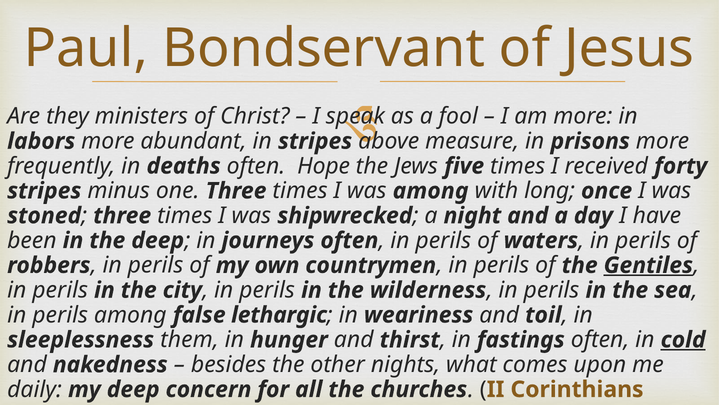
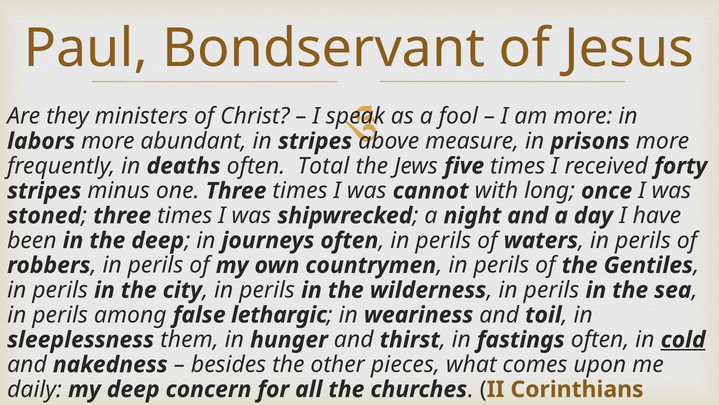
Hope: Hope -> Total
was among: among -> cannot
Gentiles underline: present -> none
nights: nights -> pieces
